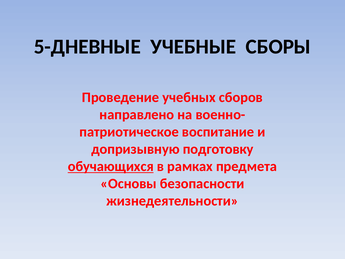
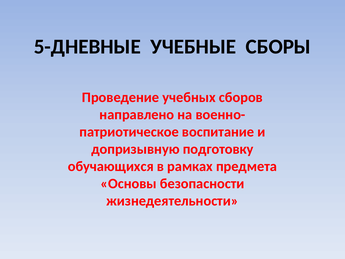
обучающихся underline: present -> none
